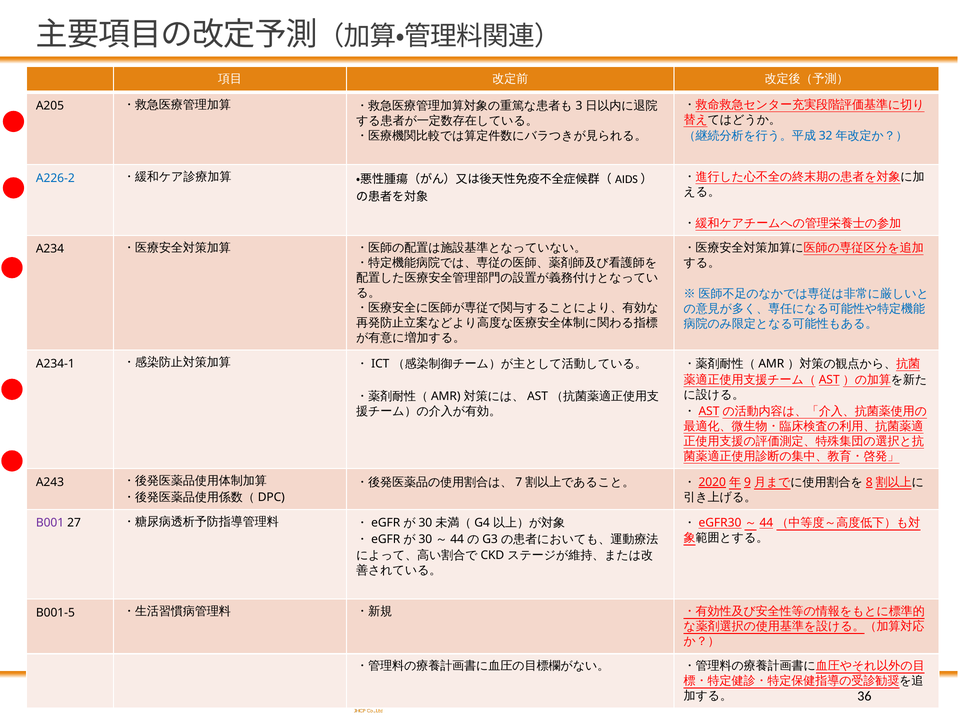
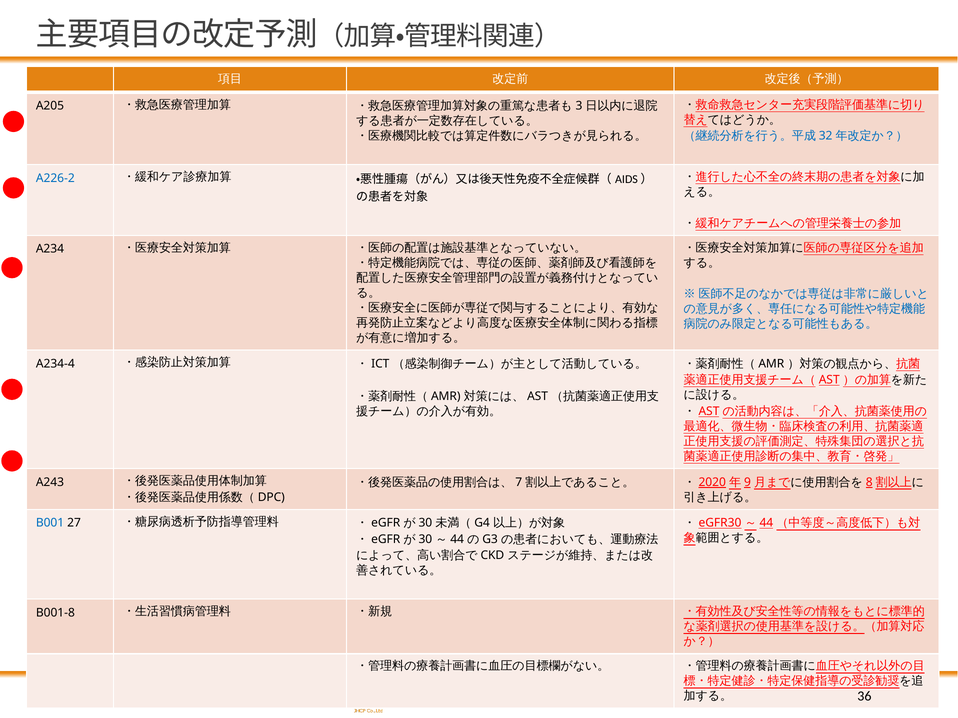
A234-1: A234-1 -> A234-4
B001 colour: purple -> blue
B001-5: B001-5 -> B001-8
